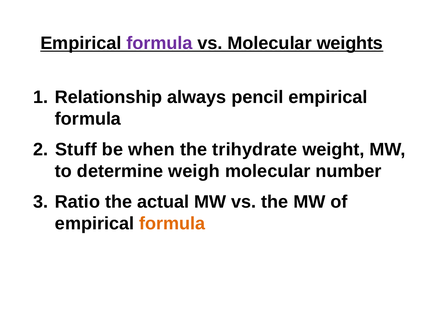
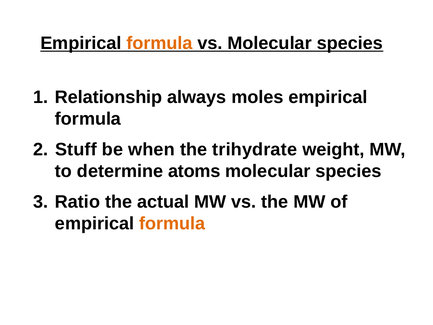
formula at (159, 43) colour: purple -> orange
vs Molecular weights: weights -> species
pencil: pencil -> moles
weigh: weigh -> atoms
number at (348, 171): number -> species
